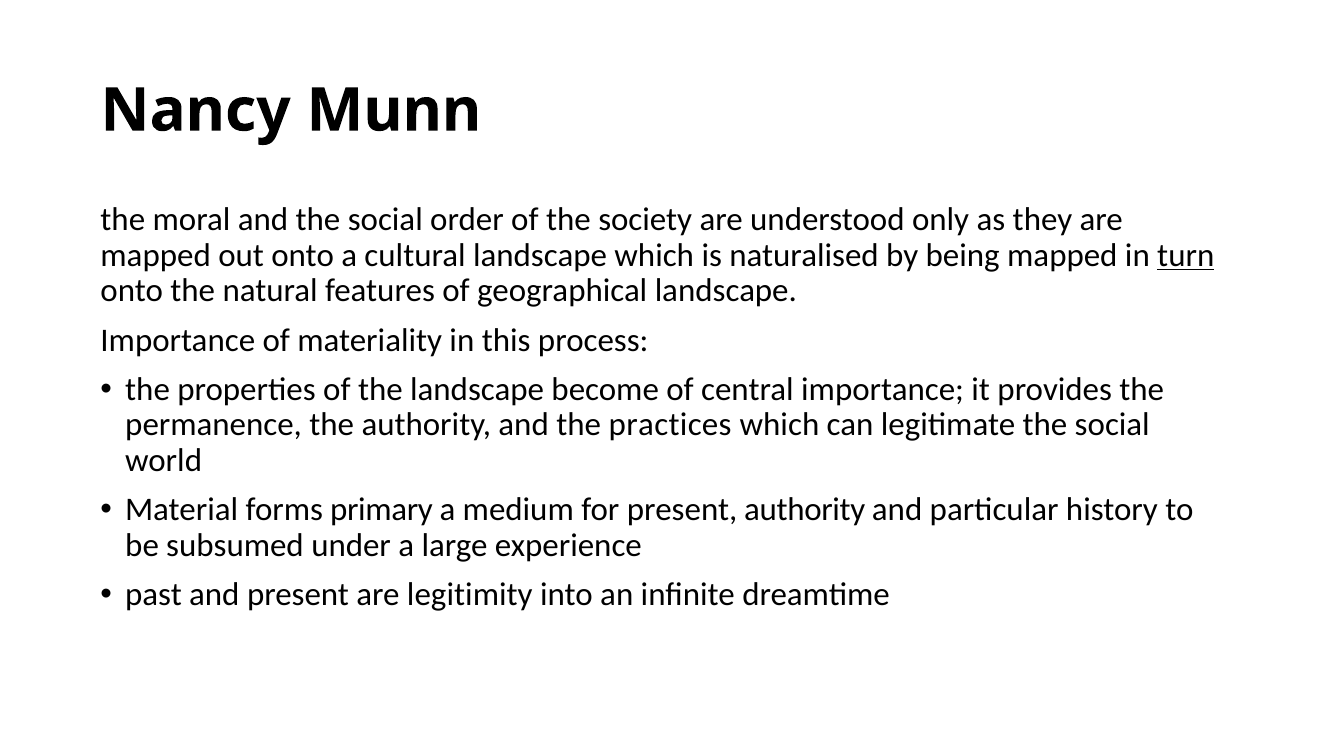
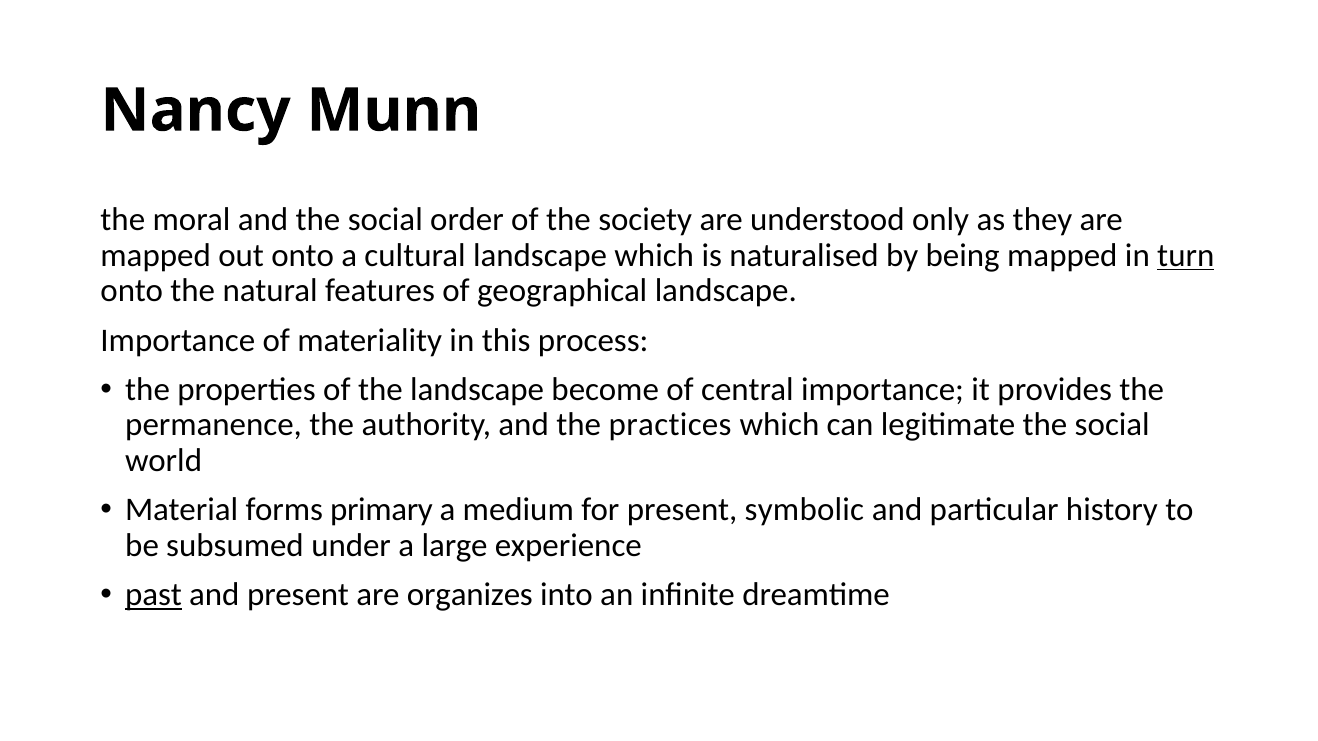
present authority: authority -> symbolic
past underline: none -> present
legitimity: legitimity -> organizes
